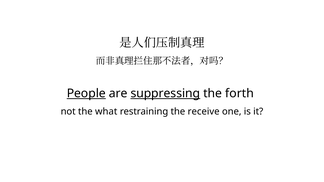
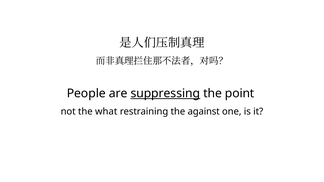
People underline: present -> none
forth: forth -> point
receive: receive -> against
